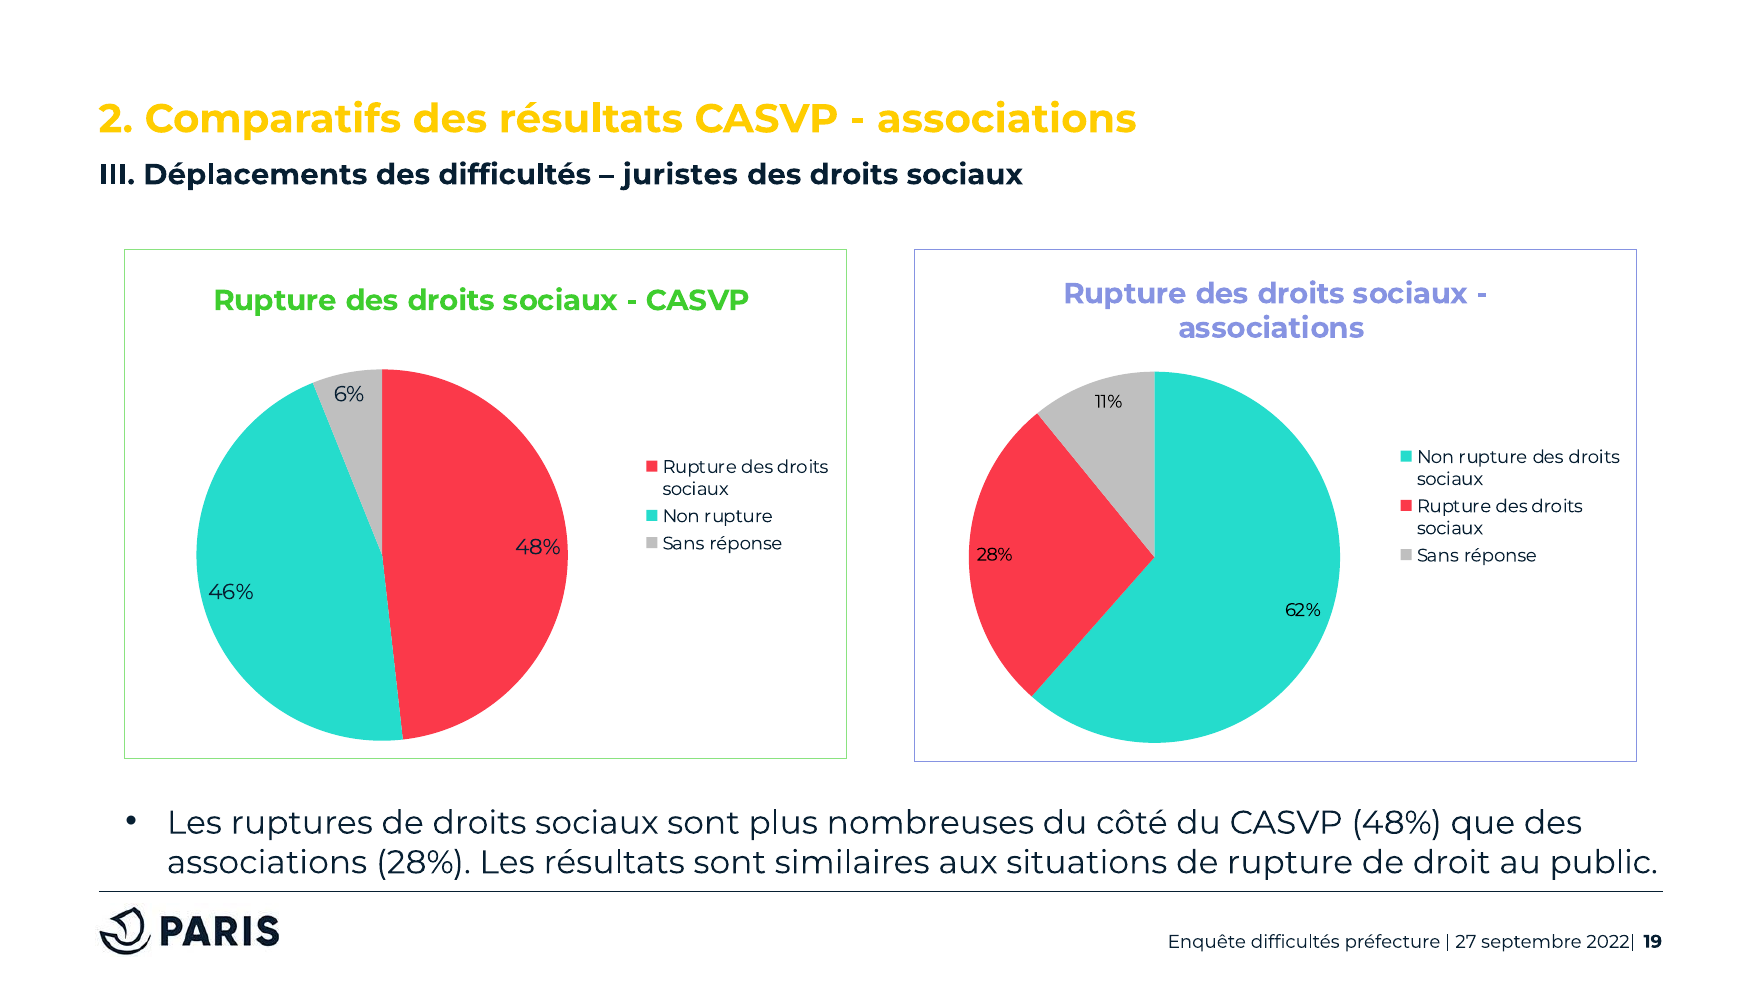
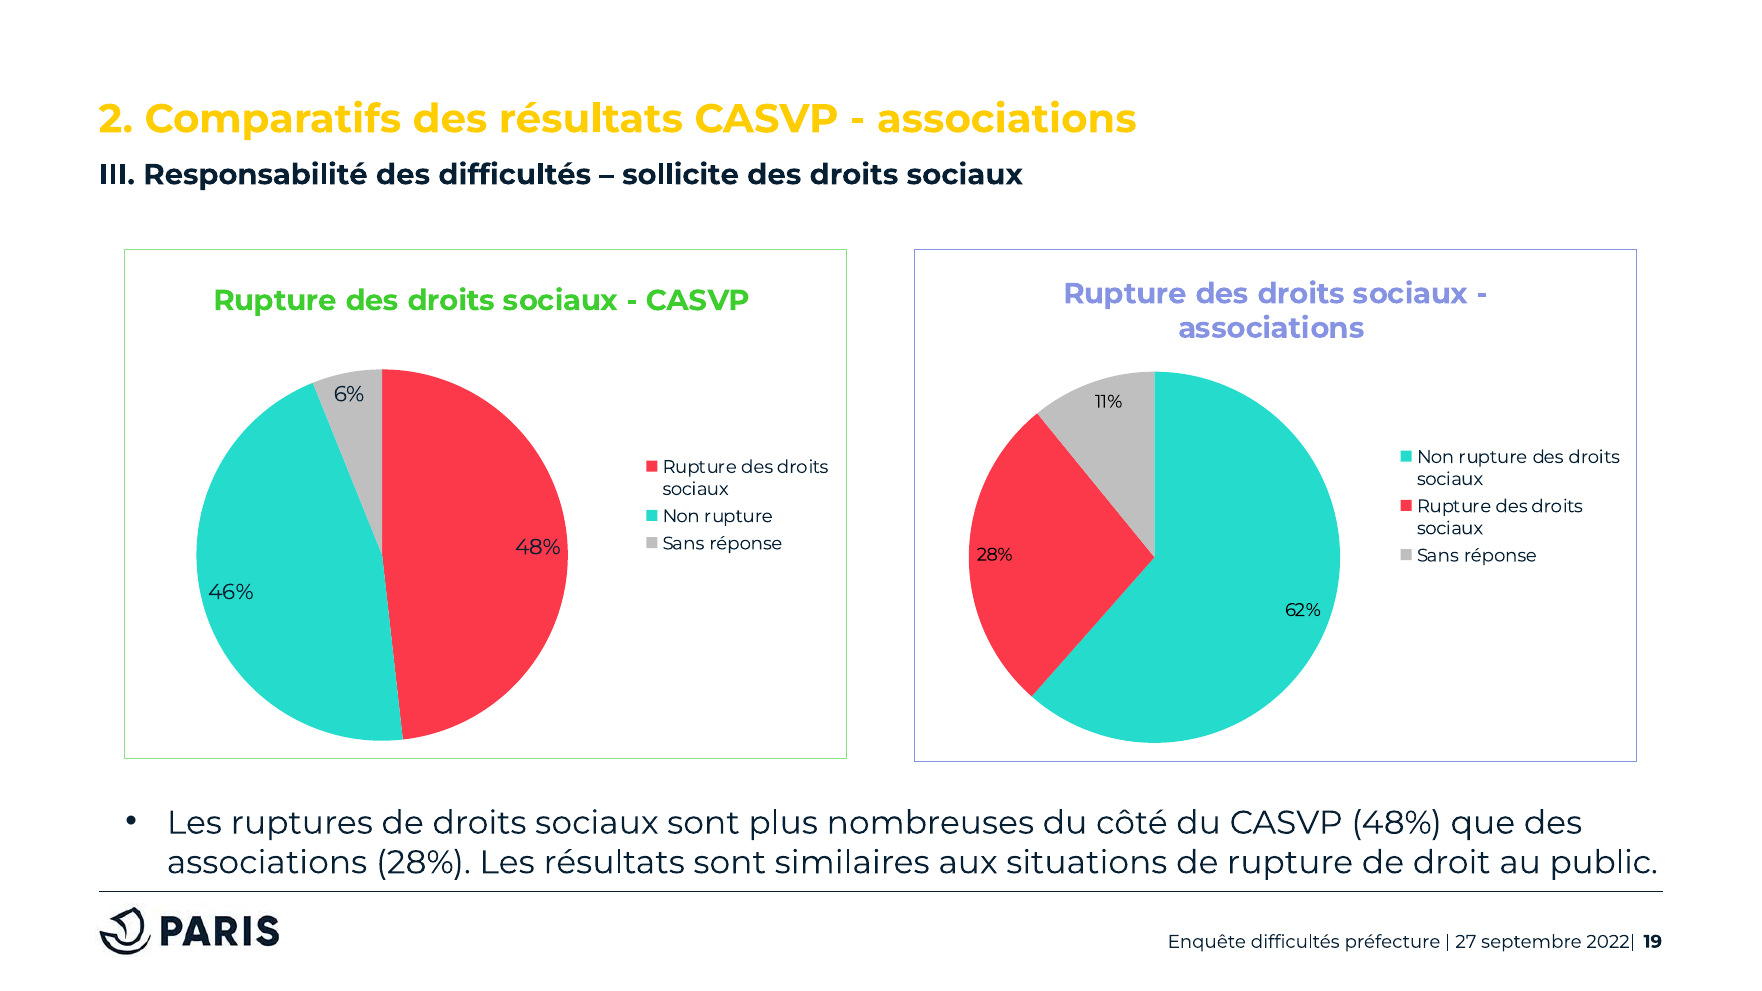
Déplacements: Déplacements -> Responsabilité
juristes: juristes -> sollicite
